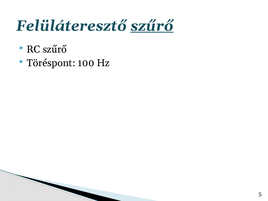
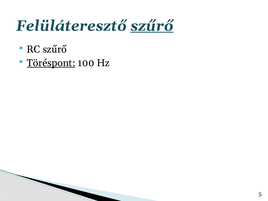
Töréspont underline: none -> present
